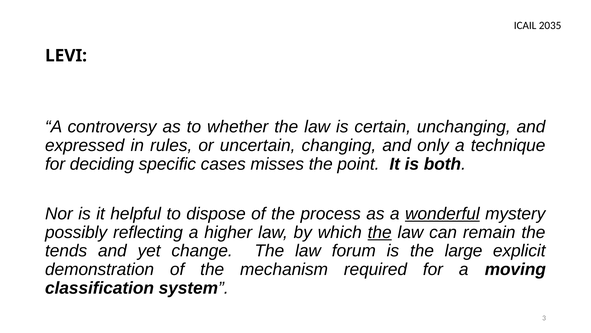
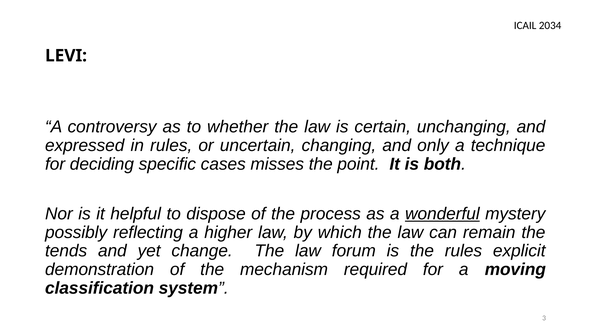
2035: 2035 -> 2034
the at (380, 232) underline: present -> none
the large: large -> rules
